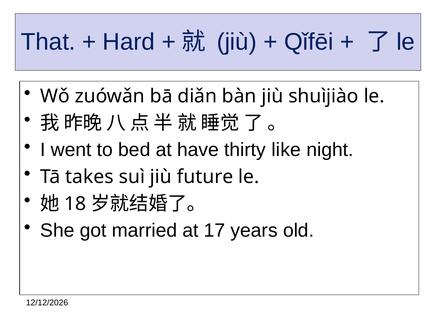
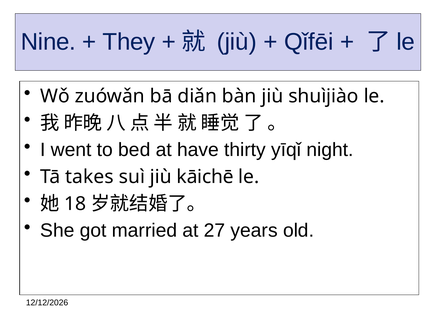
That: That -> Nine
Hard: Hard -> They
like: like -> yīqǐ
future: future -> kāichē
17: 17 -> 27
